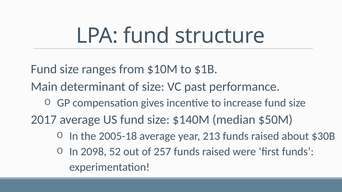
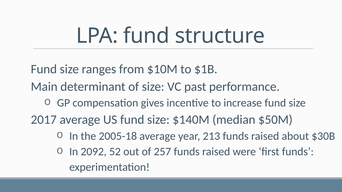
2098: 2098 -> 2092
